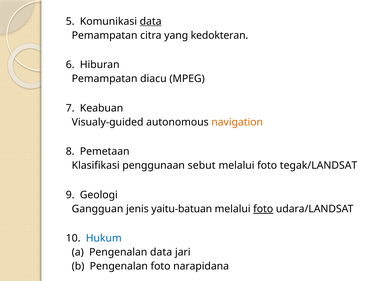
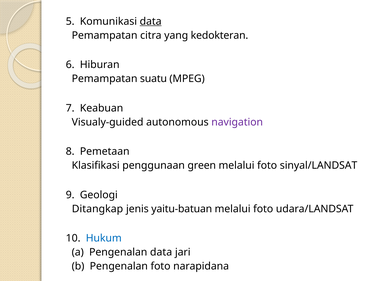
diacu: diacu -> suatu
navigation colour: orange -> purple
sebut: sebut -> green
tegak/LANDSAT: tegak/LANDSAT -> sinyal/LANDSAT
Gangguan: Gangguan -> Ditangkap
foto at (263, 209) underline: present -> none
